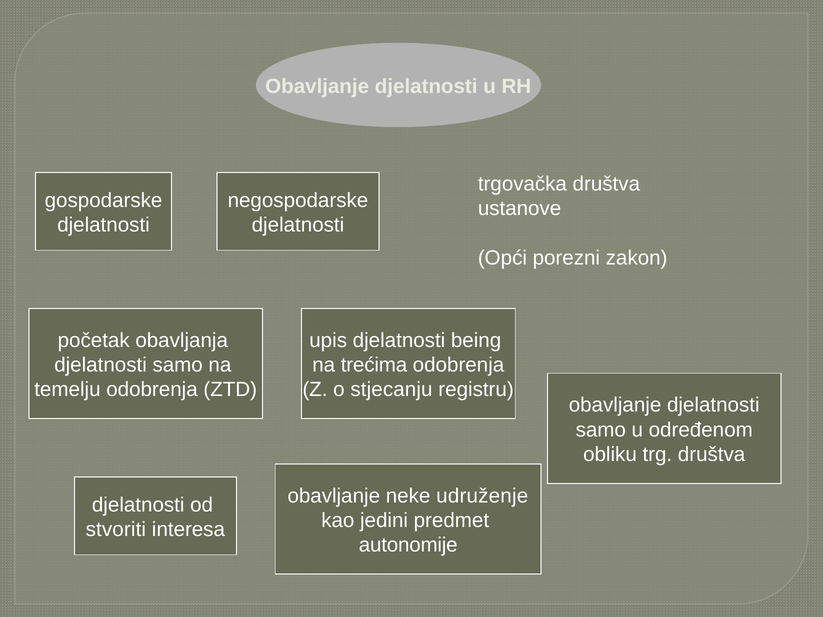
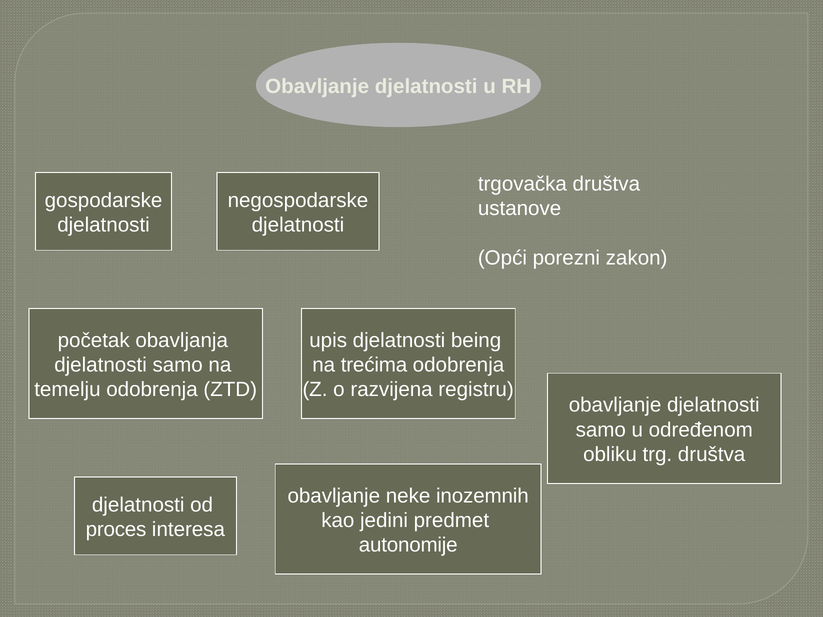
stjecanju: stjecanju -> razvijena
udruženje: udruženje -> inozemnih
stvoriti: stvoriti -> proces
